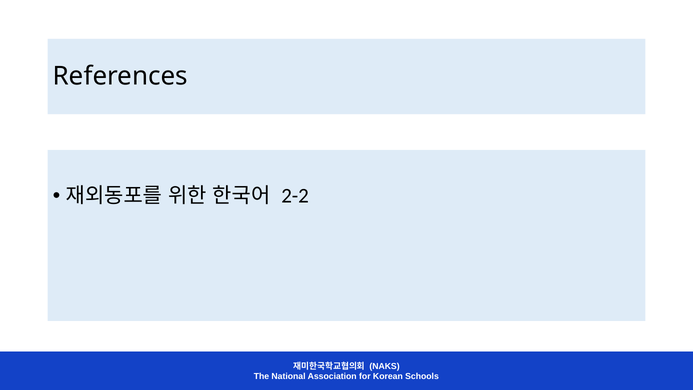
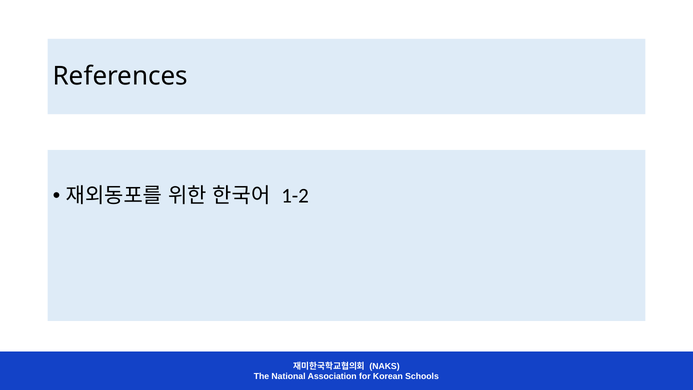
2-2: 2-2 -> 1-2
